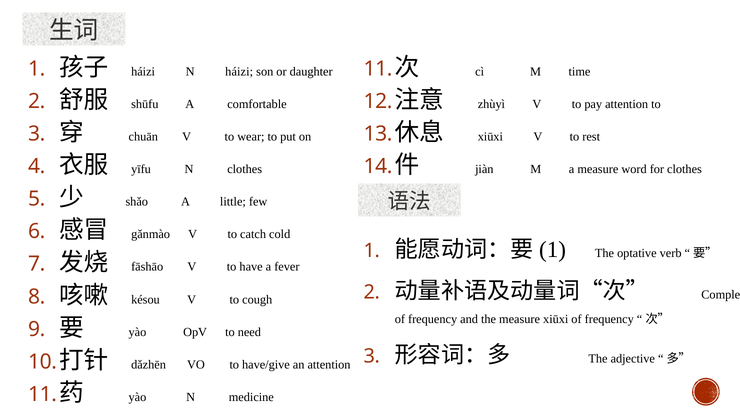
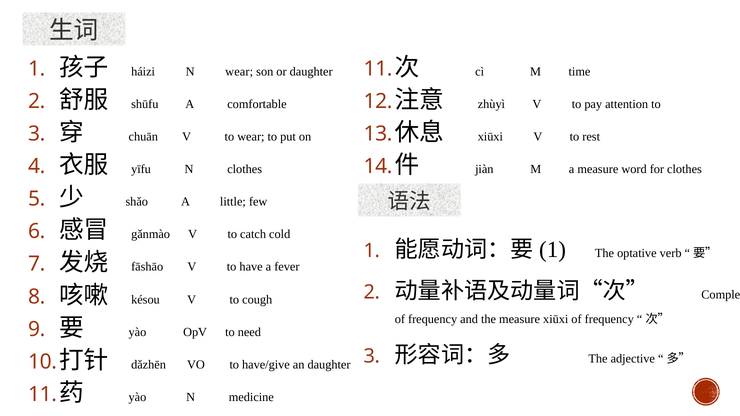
háizi at (239, 72): háizi -> wear
an attention: attention -> daughter
